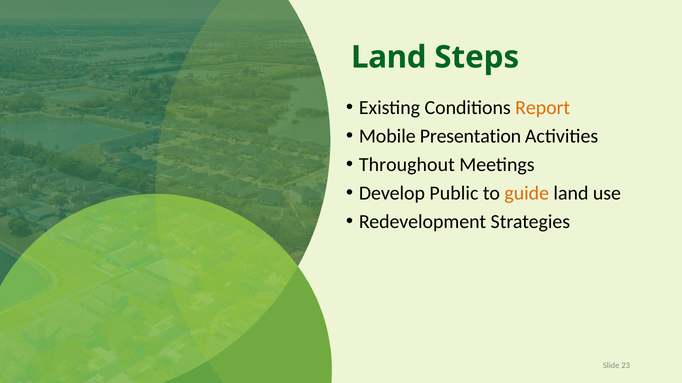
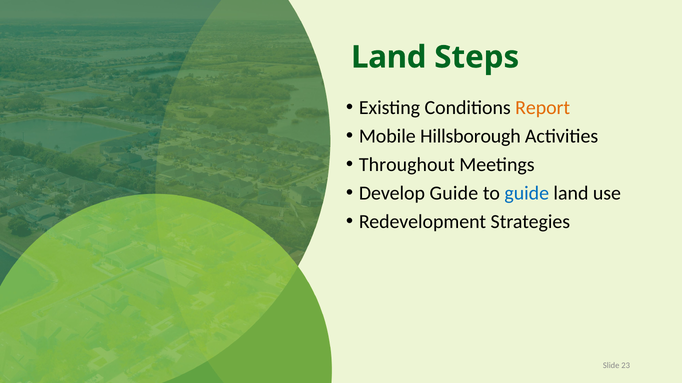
Presentation: Presentation -> Hillsborough
Develop Public: Public -> Guide
guide at (527, 193) colour: orange -> blue
